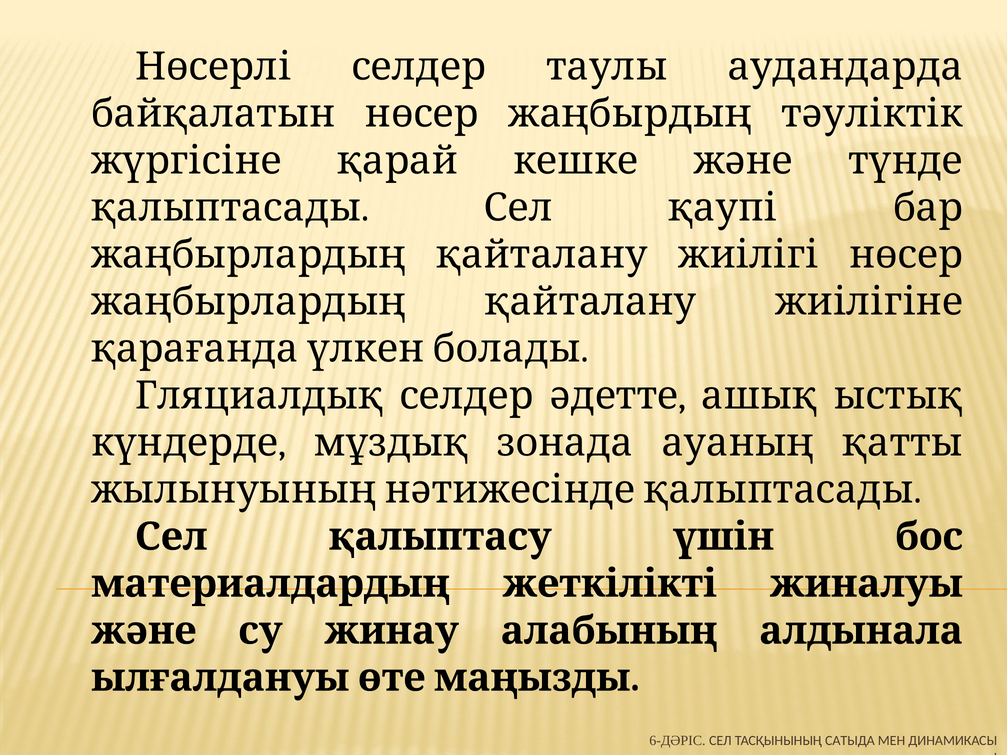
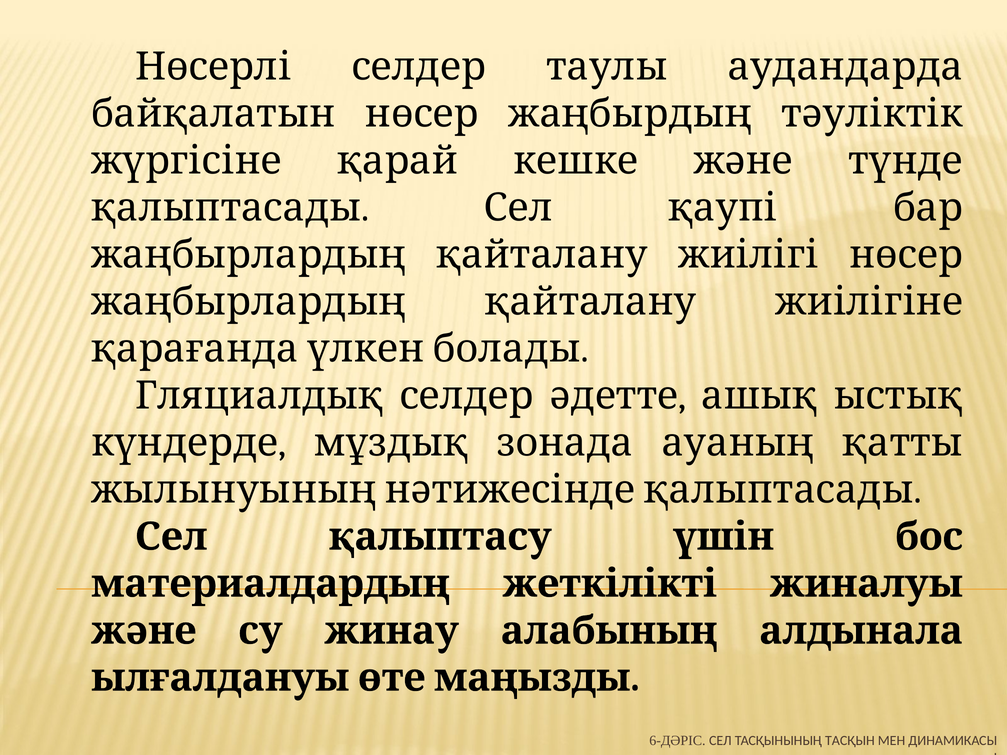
САТЫДА: САТЫДА -> ТАСҚЫН
